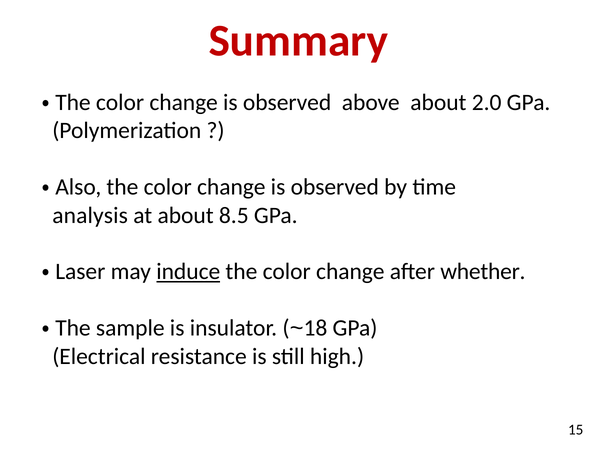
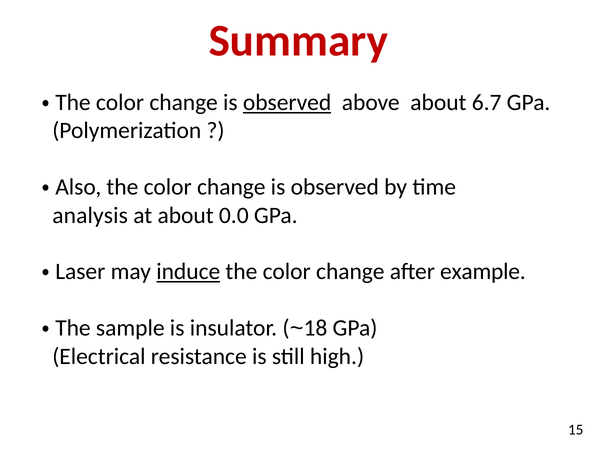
observed at (287, 103) underline: none -> present
2.0: 2.0 -> 6.7
8.5: 8.5 -> 0.0
whether: whether -> example
